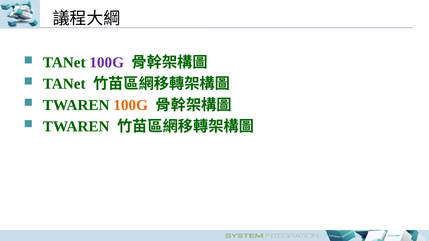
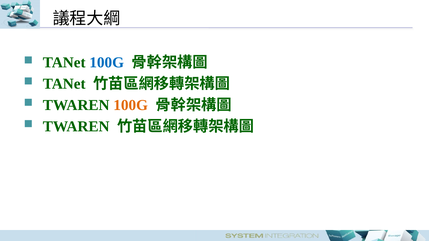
100G at (107, 63) colour: purple -> blue
